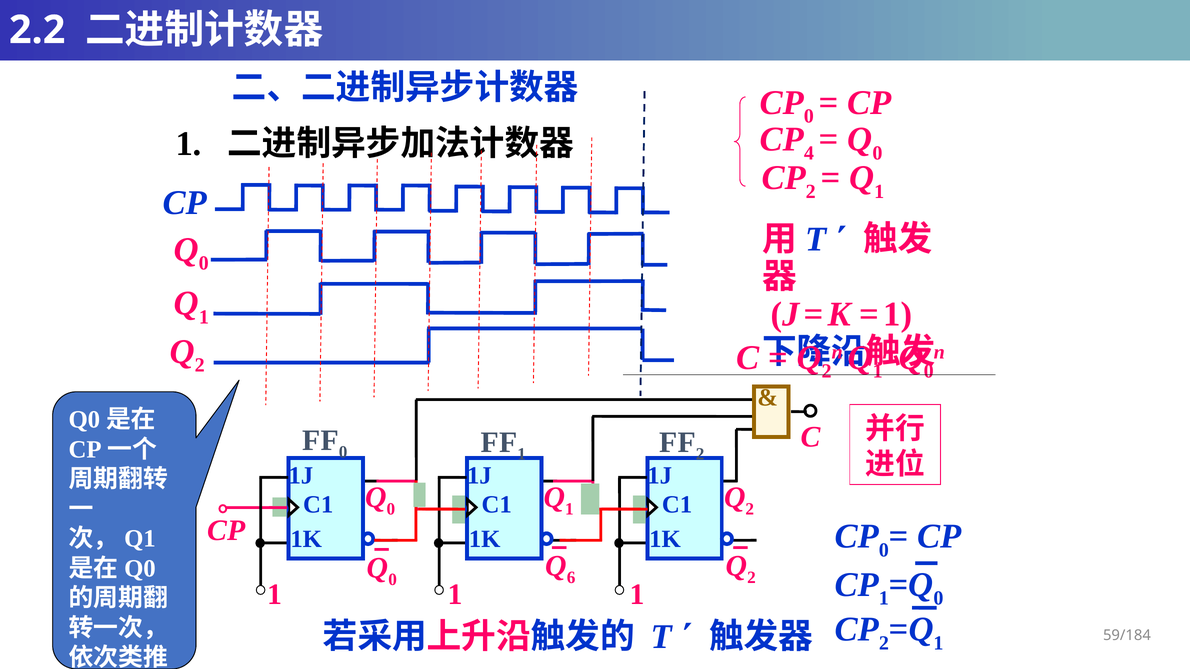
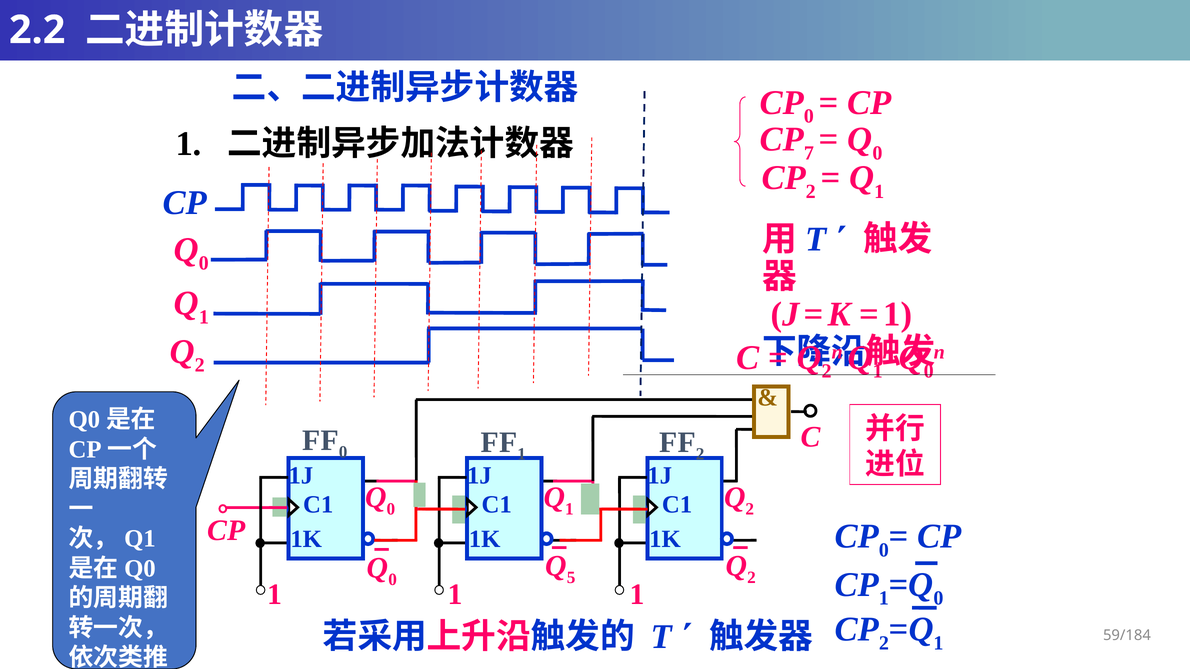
4: 4 -> 7
6: 6 -> 5
